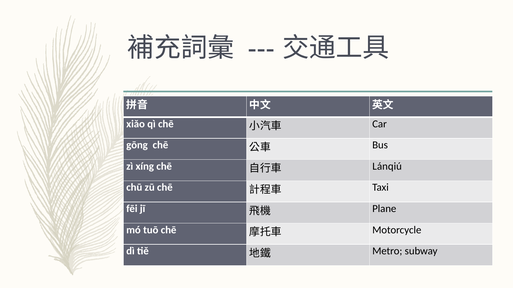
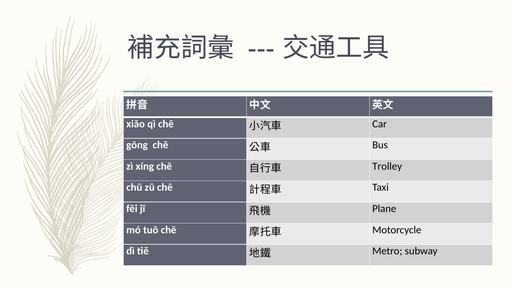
Lánqiú: Lánqiú -> Trolley
